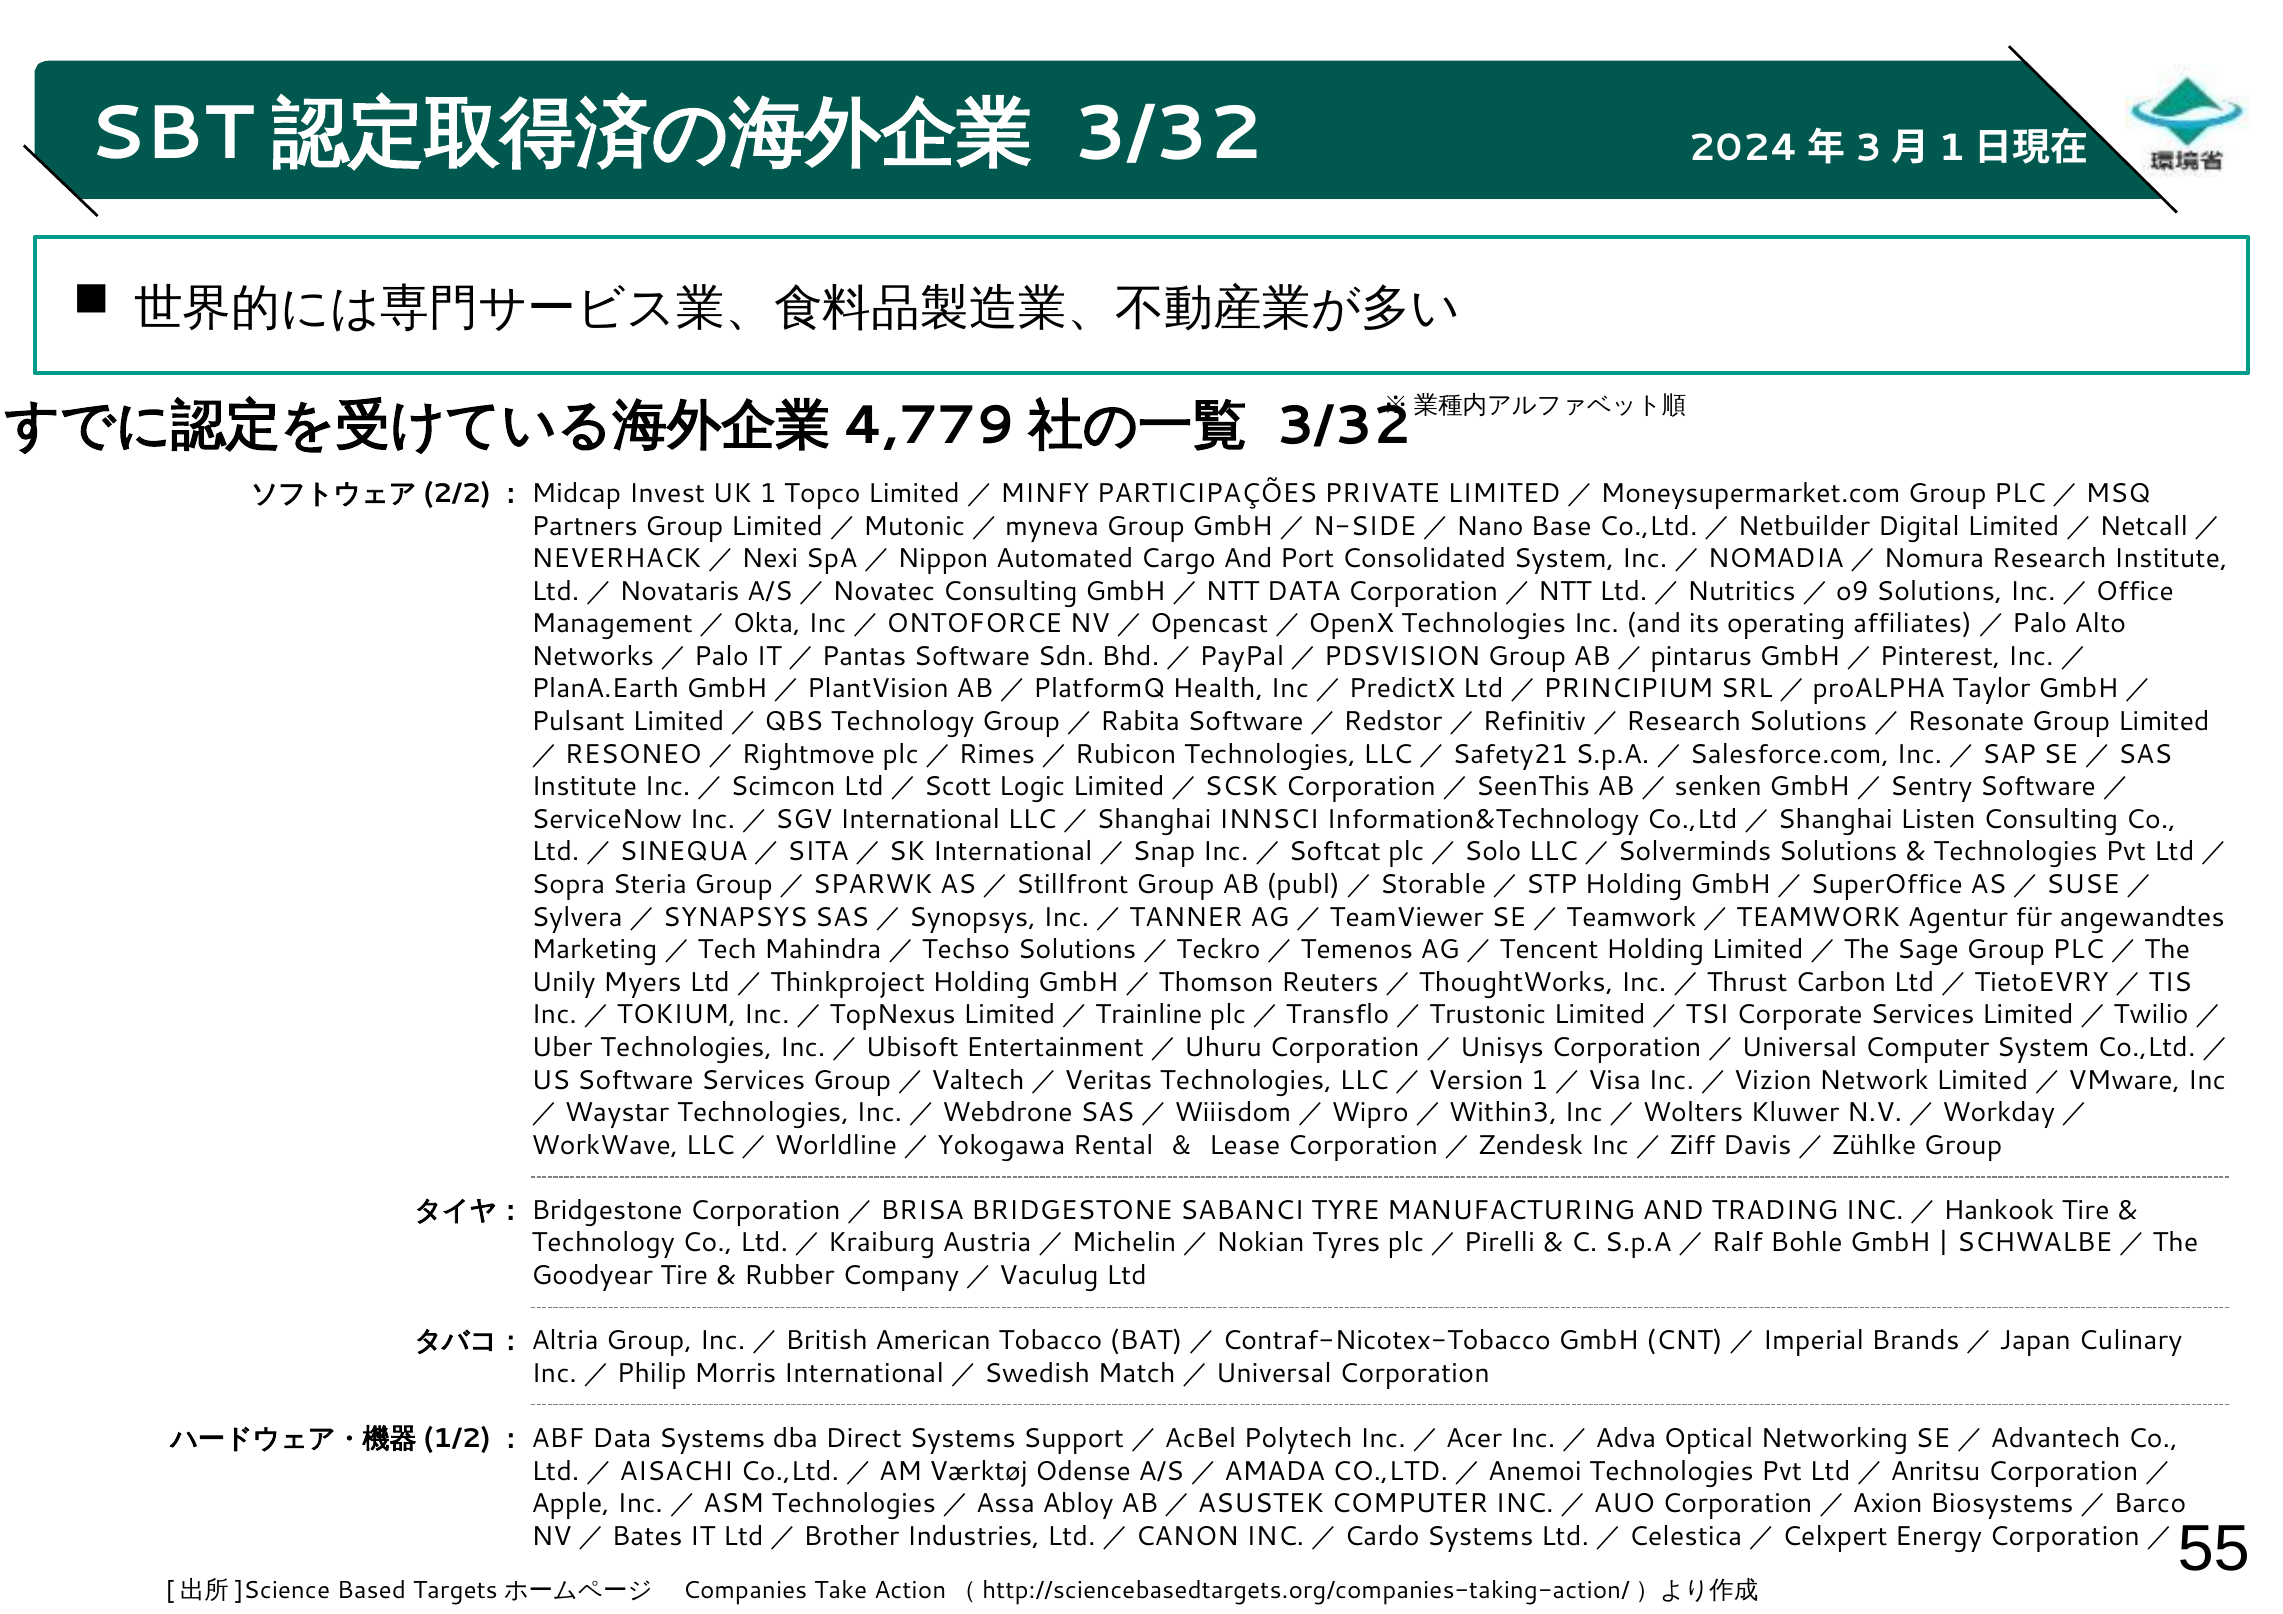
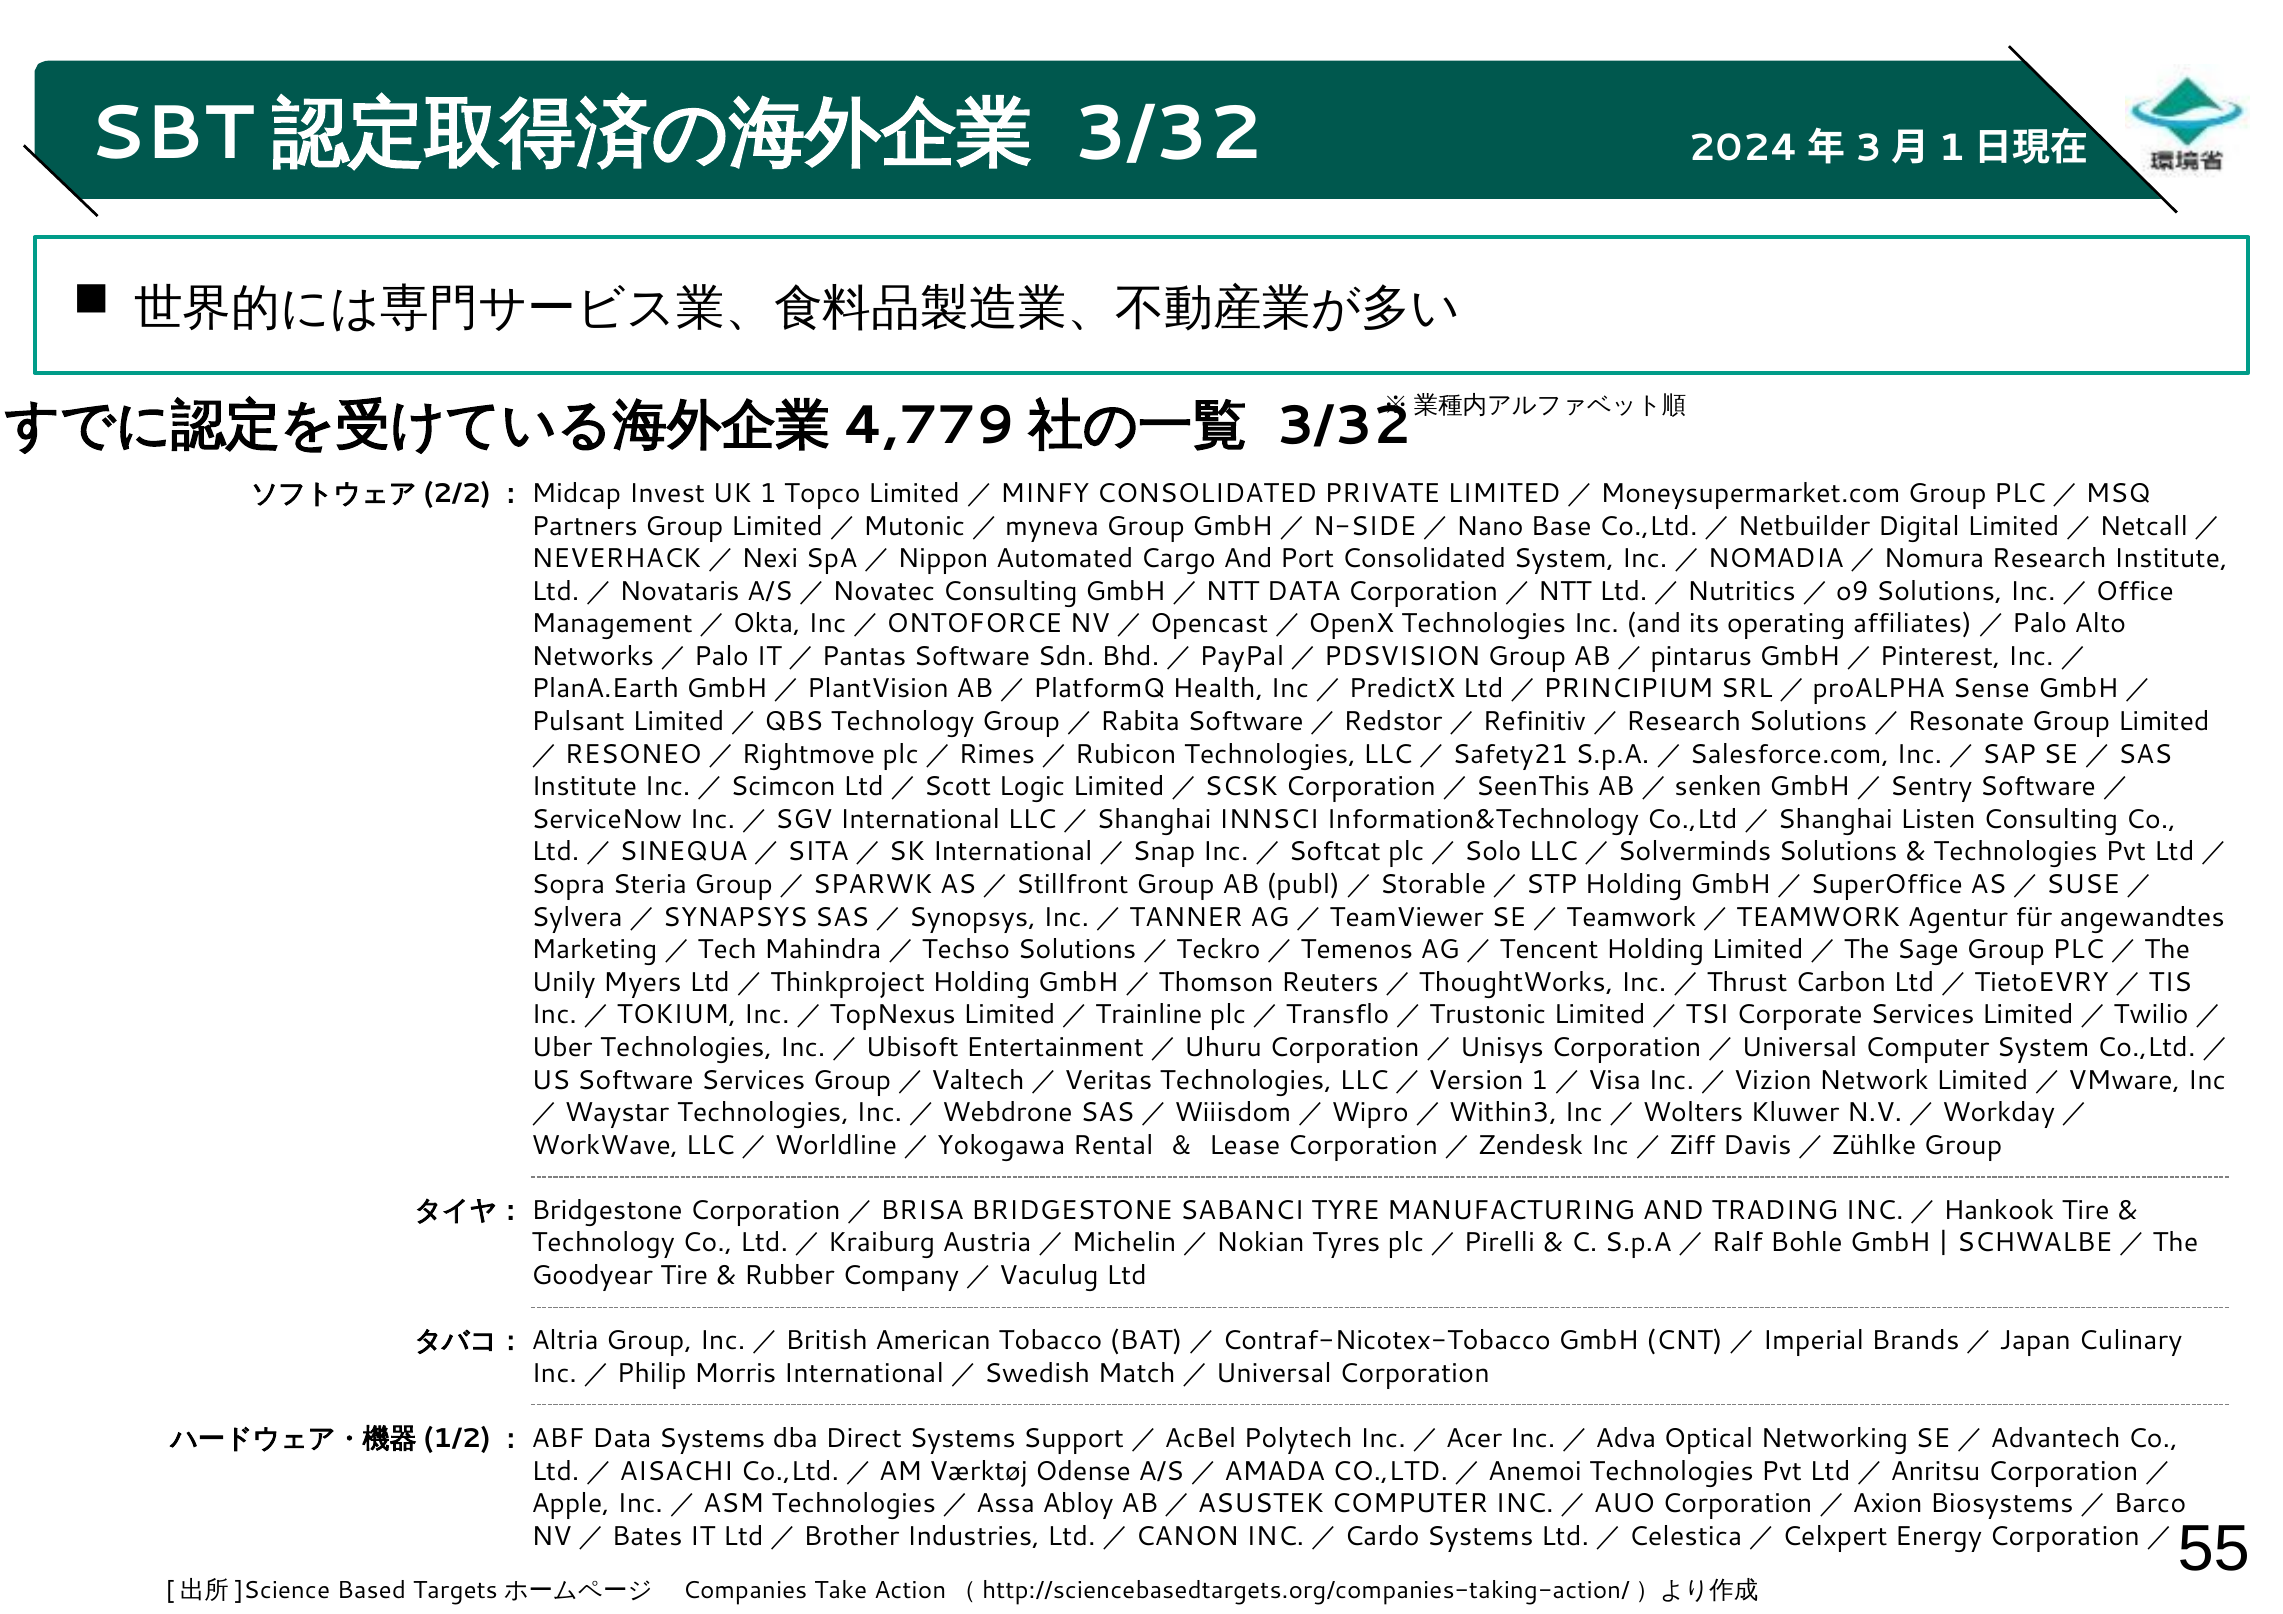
PARTICIPAÇÕES at (1207, 494): PARTICIPAÇÕES -> CONSOLIDATED
Taylor: Taylor -> Sense
